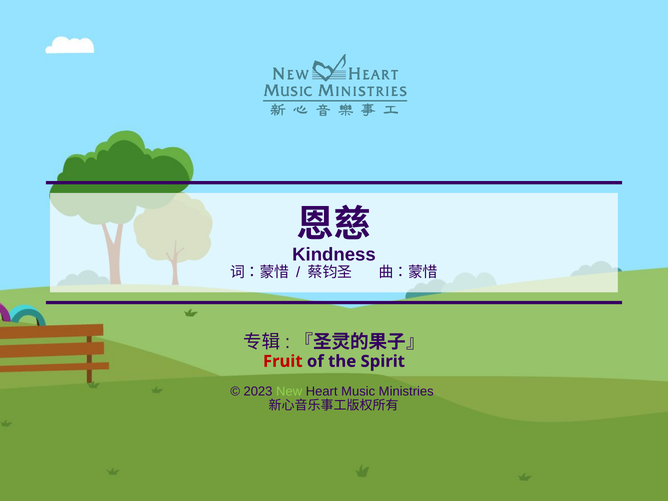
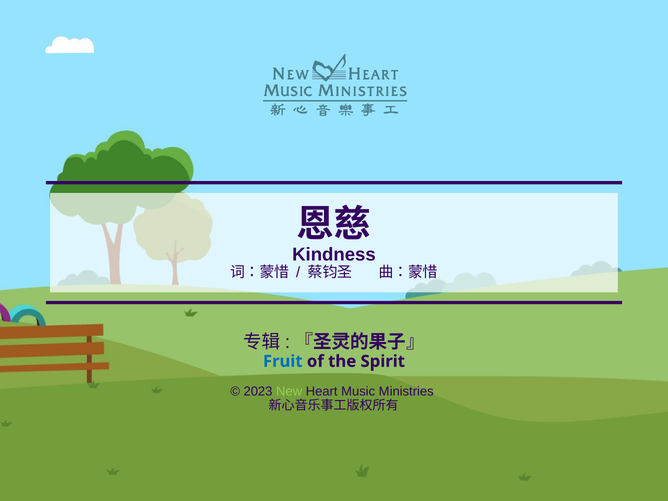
Fruit colour: red -> blue
